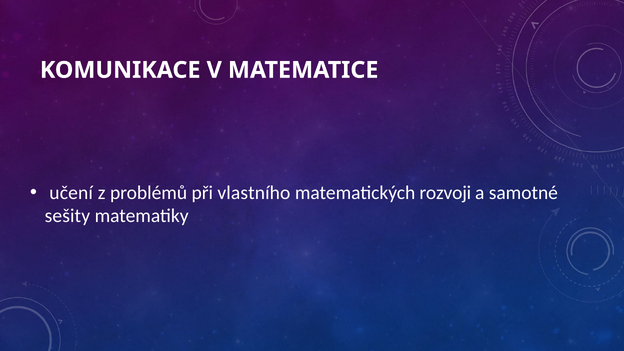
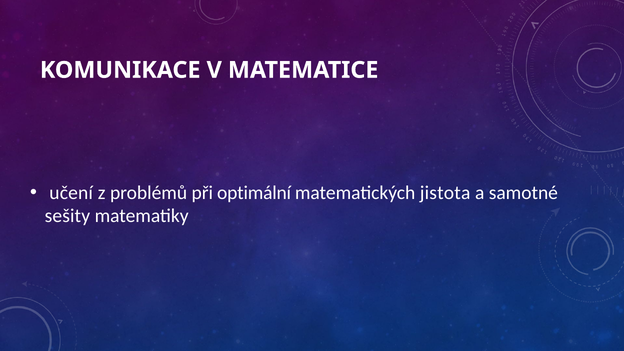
vlastního: vlastního -> optimální
rozvoji: rozvoji -> jistota
